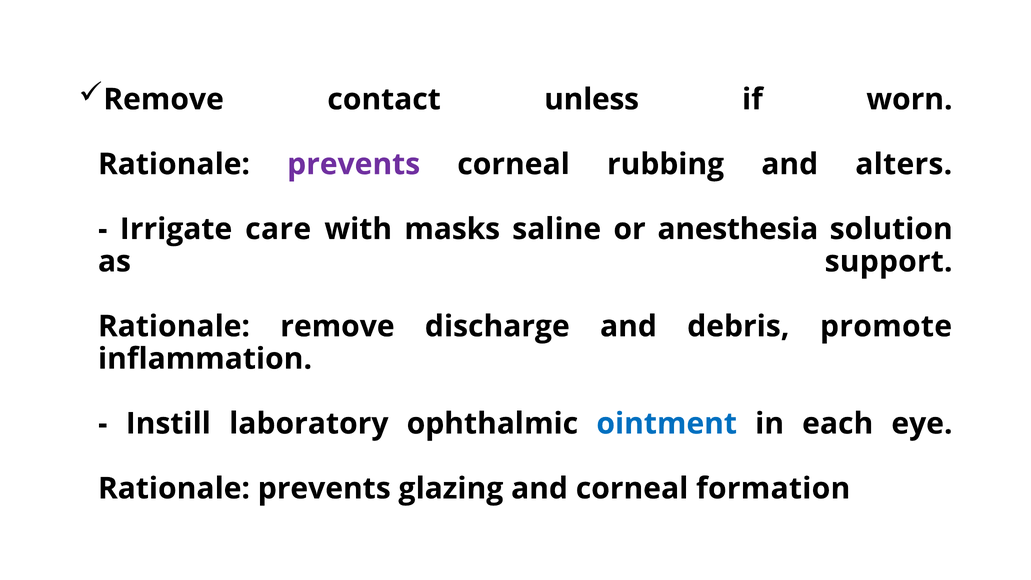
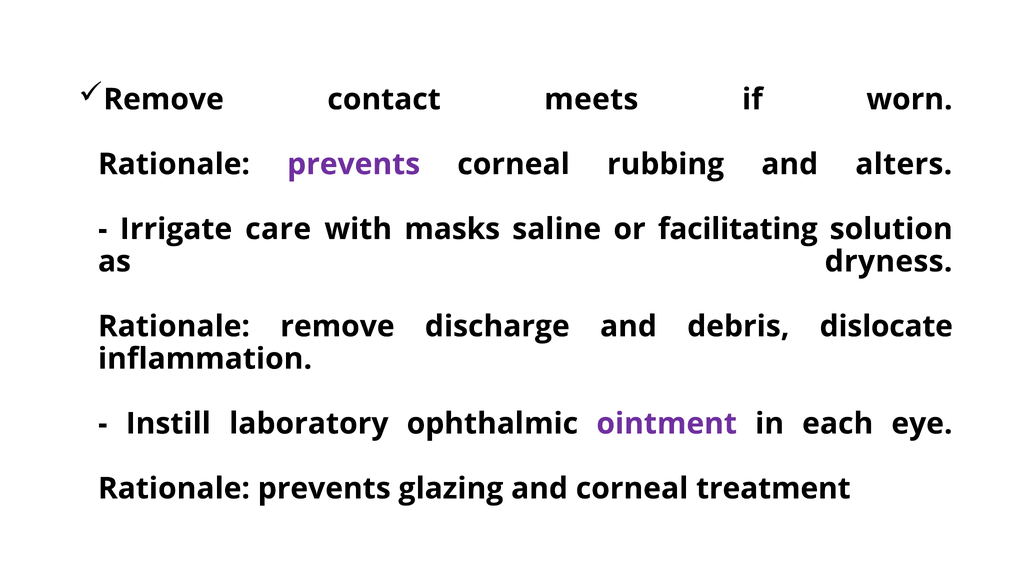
unless: unless -> meets
anesthesia: anesthesia -> facilitating
support: support -> dryness
promote: promote -> dislocate
ointment colour: blue -> purple
formation: formation -> treatment
